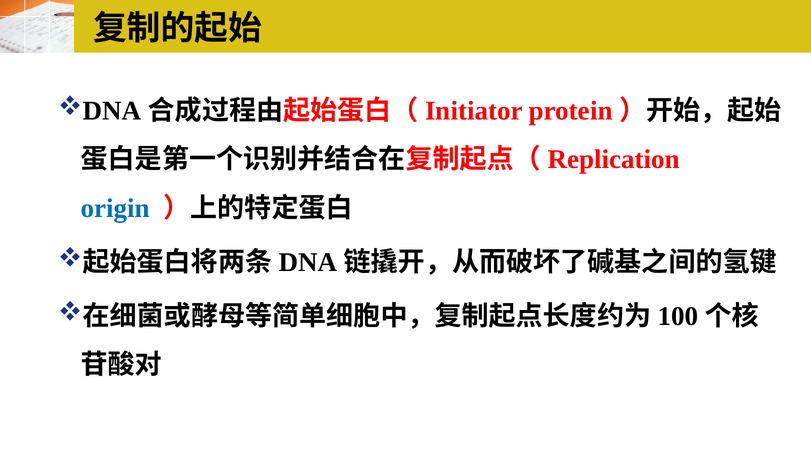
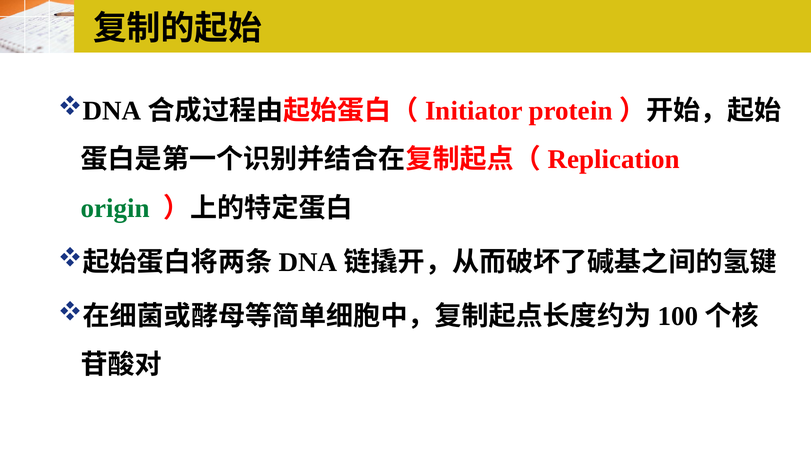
origin colour: blue -> green
